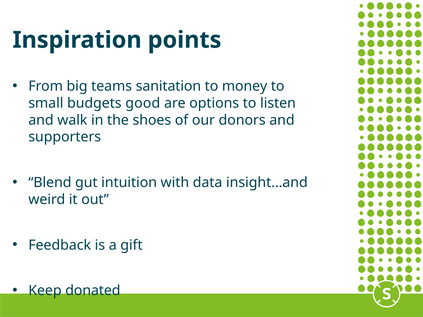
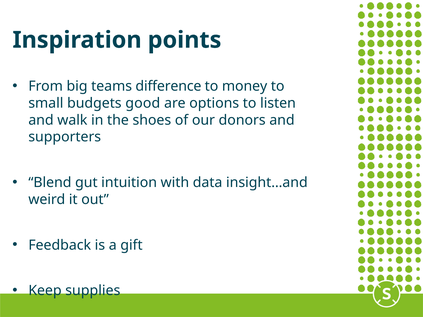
sanitation: sanitation -> difference
donated: donated -> supplies
